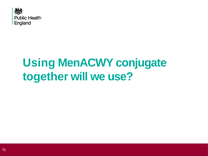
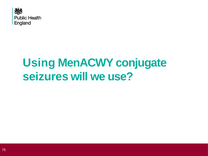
together: together -> seizures
